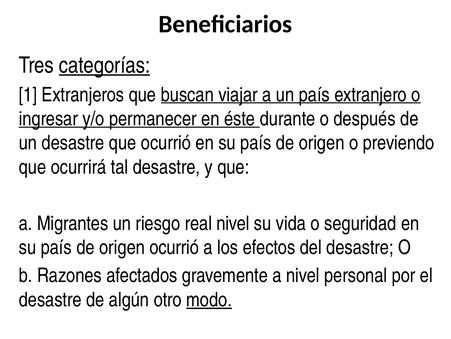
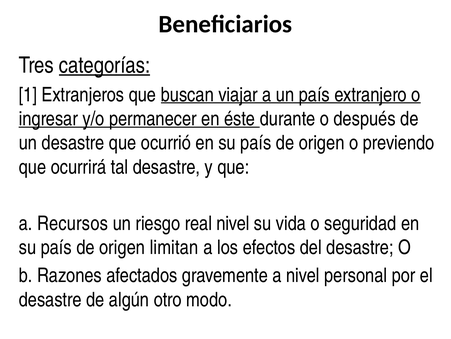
Migrantes: Migrantes -> Recursos
origen ocurrió: ocurrió -> limitan
modo underline: present -> none
